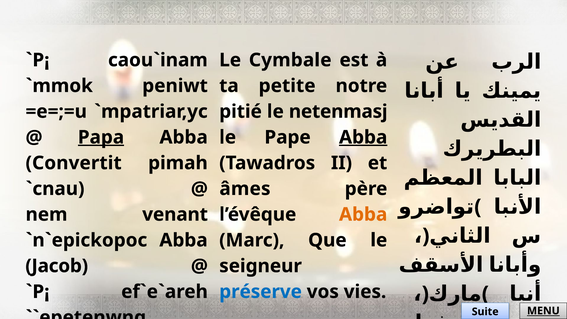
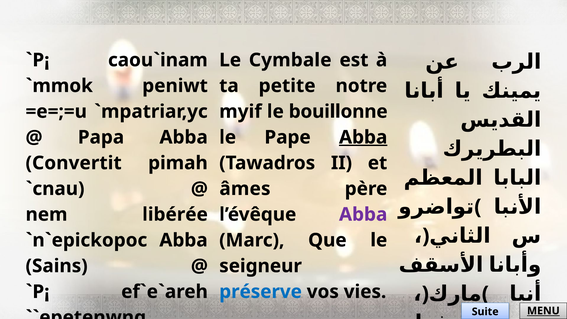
pitié: pitié -> myif
netenmasj: netenmasj -> bouillonne
Papa underline: present -> none
venant: venant -> libérée
Abba at (363, 214) colour: orange -> purple
Jacob: Jacob -> Sains
